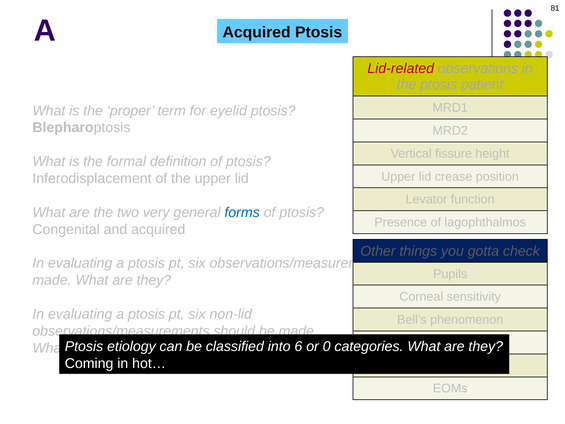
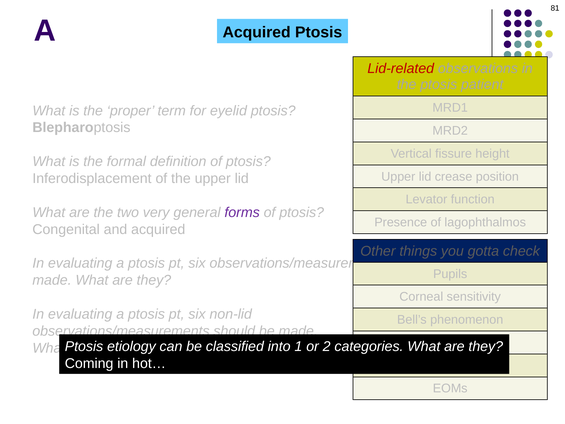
forms colour: blue -> purple
6: 6 -> 1
0: 0 -> 2
